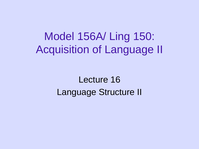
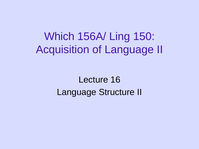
Model: Model -> Which
